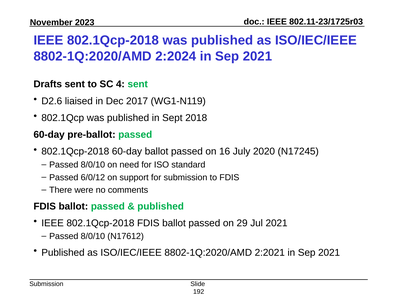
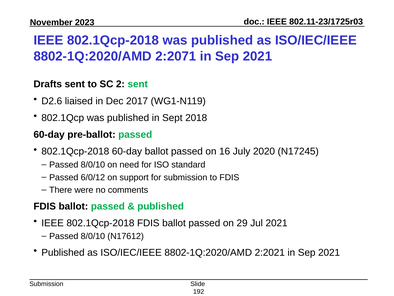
2:2024: 2:2024 -> 2:2071
4: 4 -> 2
